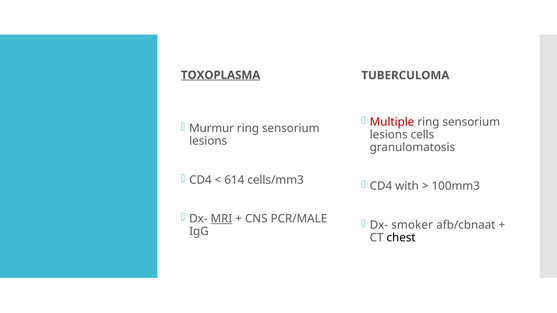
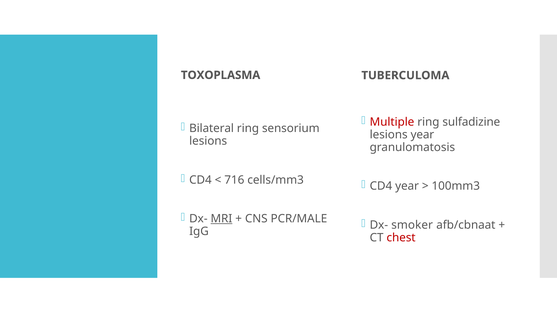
TOXOPLASMA underline: present -> none
sensorium at (471, 122): sensorium -> sulfadizine
Murmur: Murmur -> Bilateral
lesions cells: cells -> year
614: 614 -> 716
CD4 with: with -> year
chest colour: black -> red
